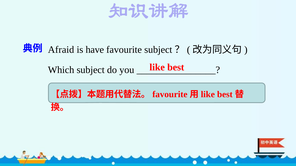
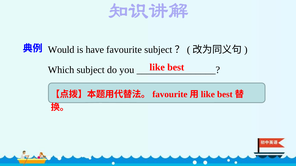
Afraid: Afraid -> Would
